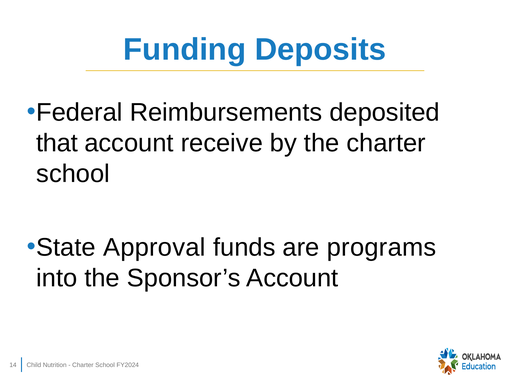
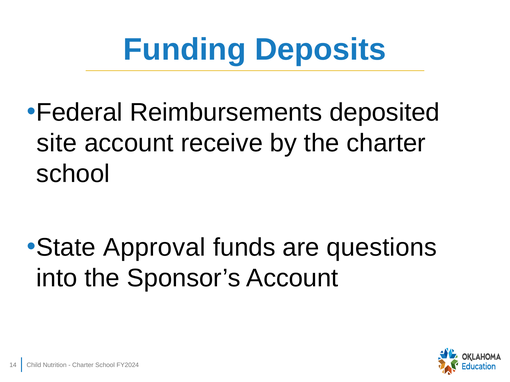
that: that -> site
programs: programs -> questions
